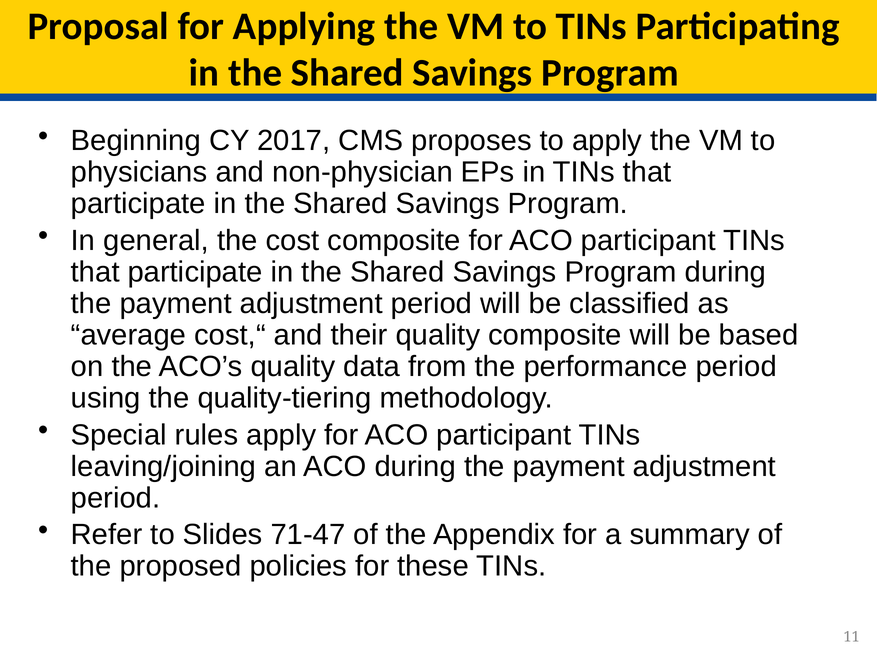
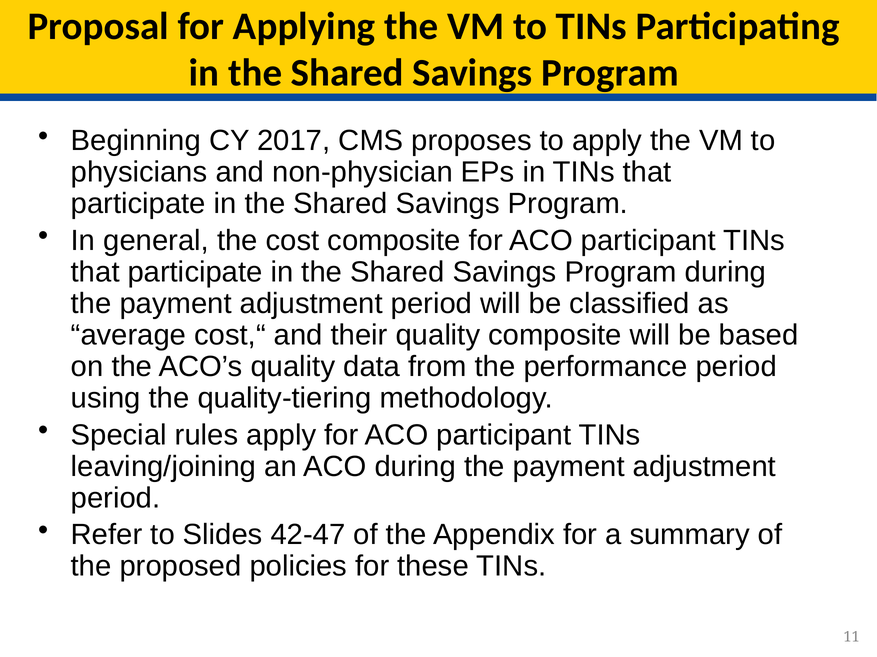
71-47: 71-47 -> 42-47
